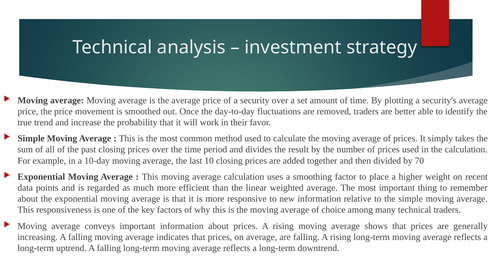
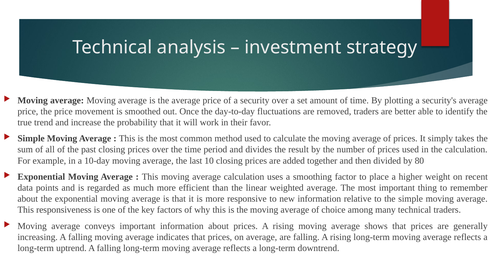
70: 70 -> 80
